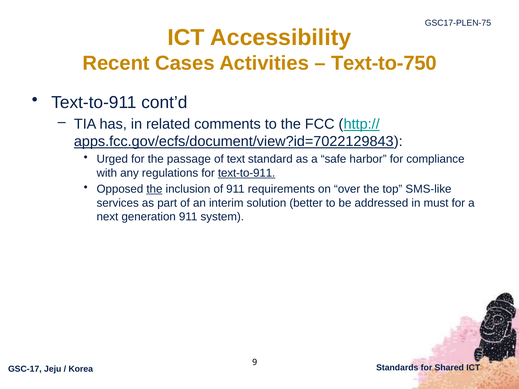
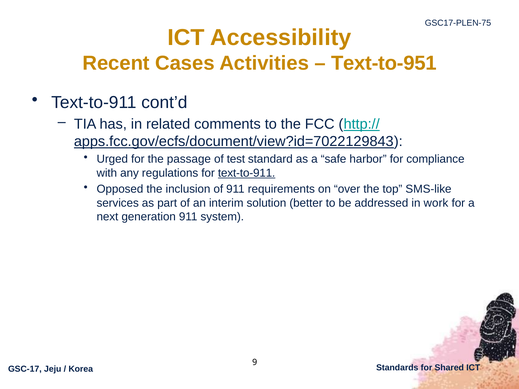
Text-to-750: Text-to-750 -> Text-to-951
text: text -> test
the at (154, 189) underline: present -> none
must: must -> work
